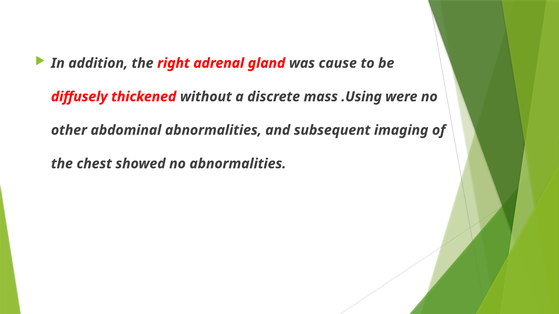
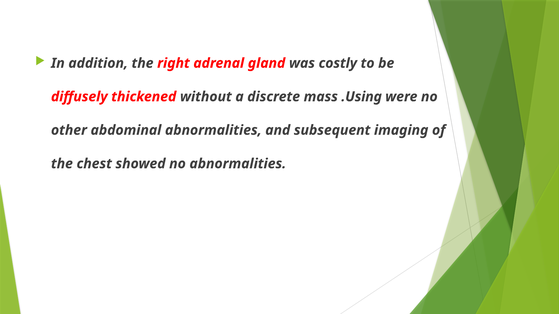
cause: cause -> costly
